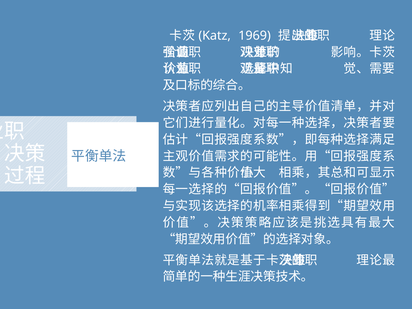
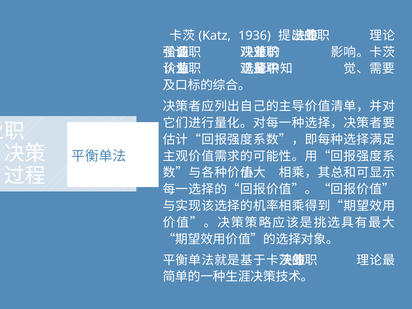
1969: 1969 -> 1936
